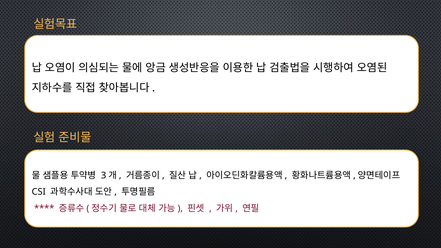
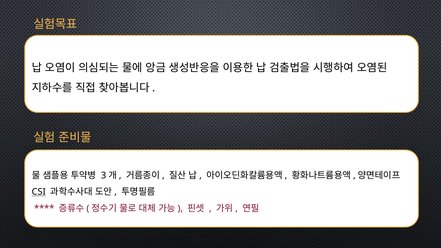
CSI underline: none -> present
